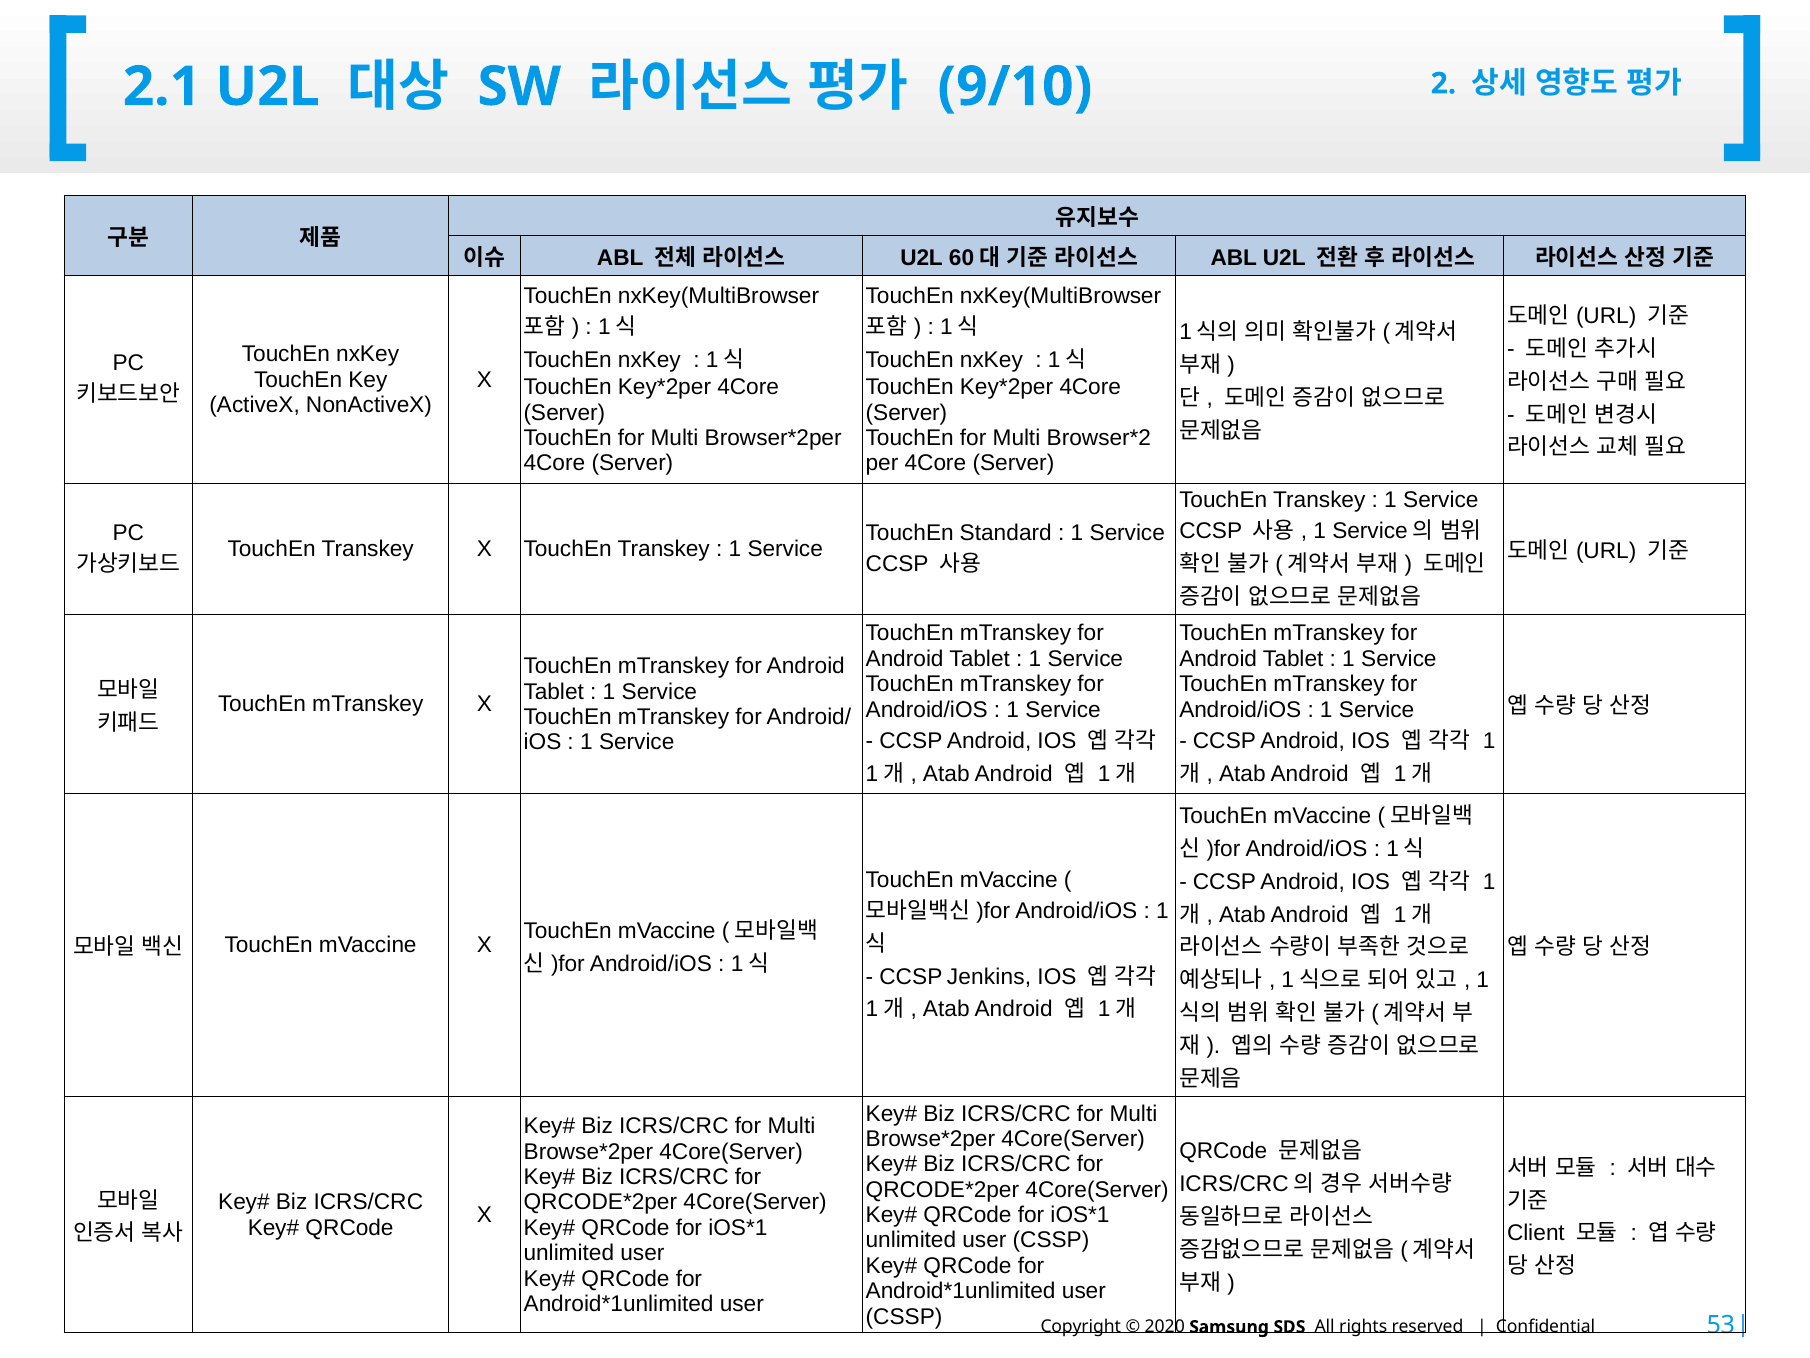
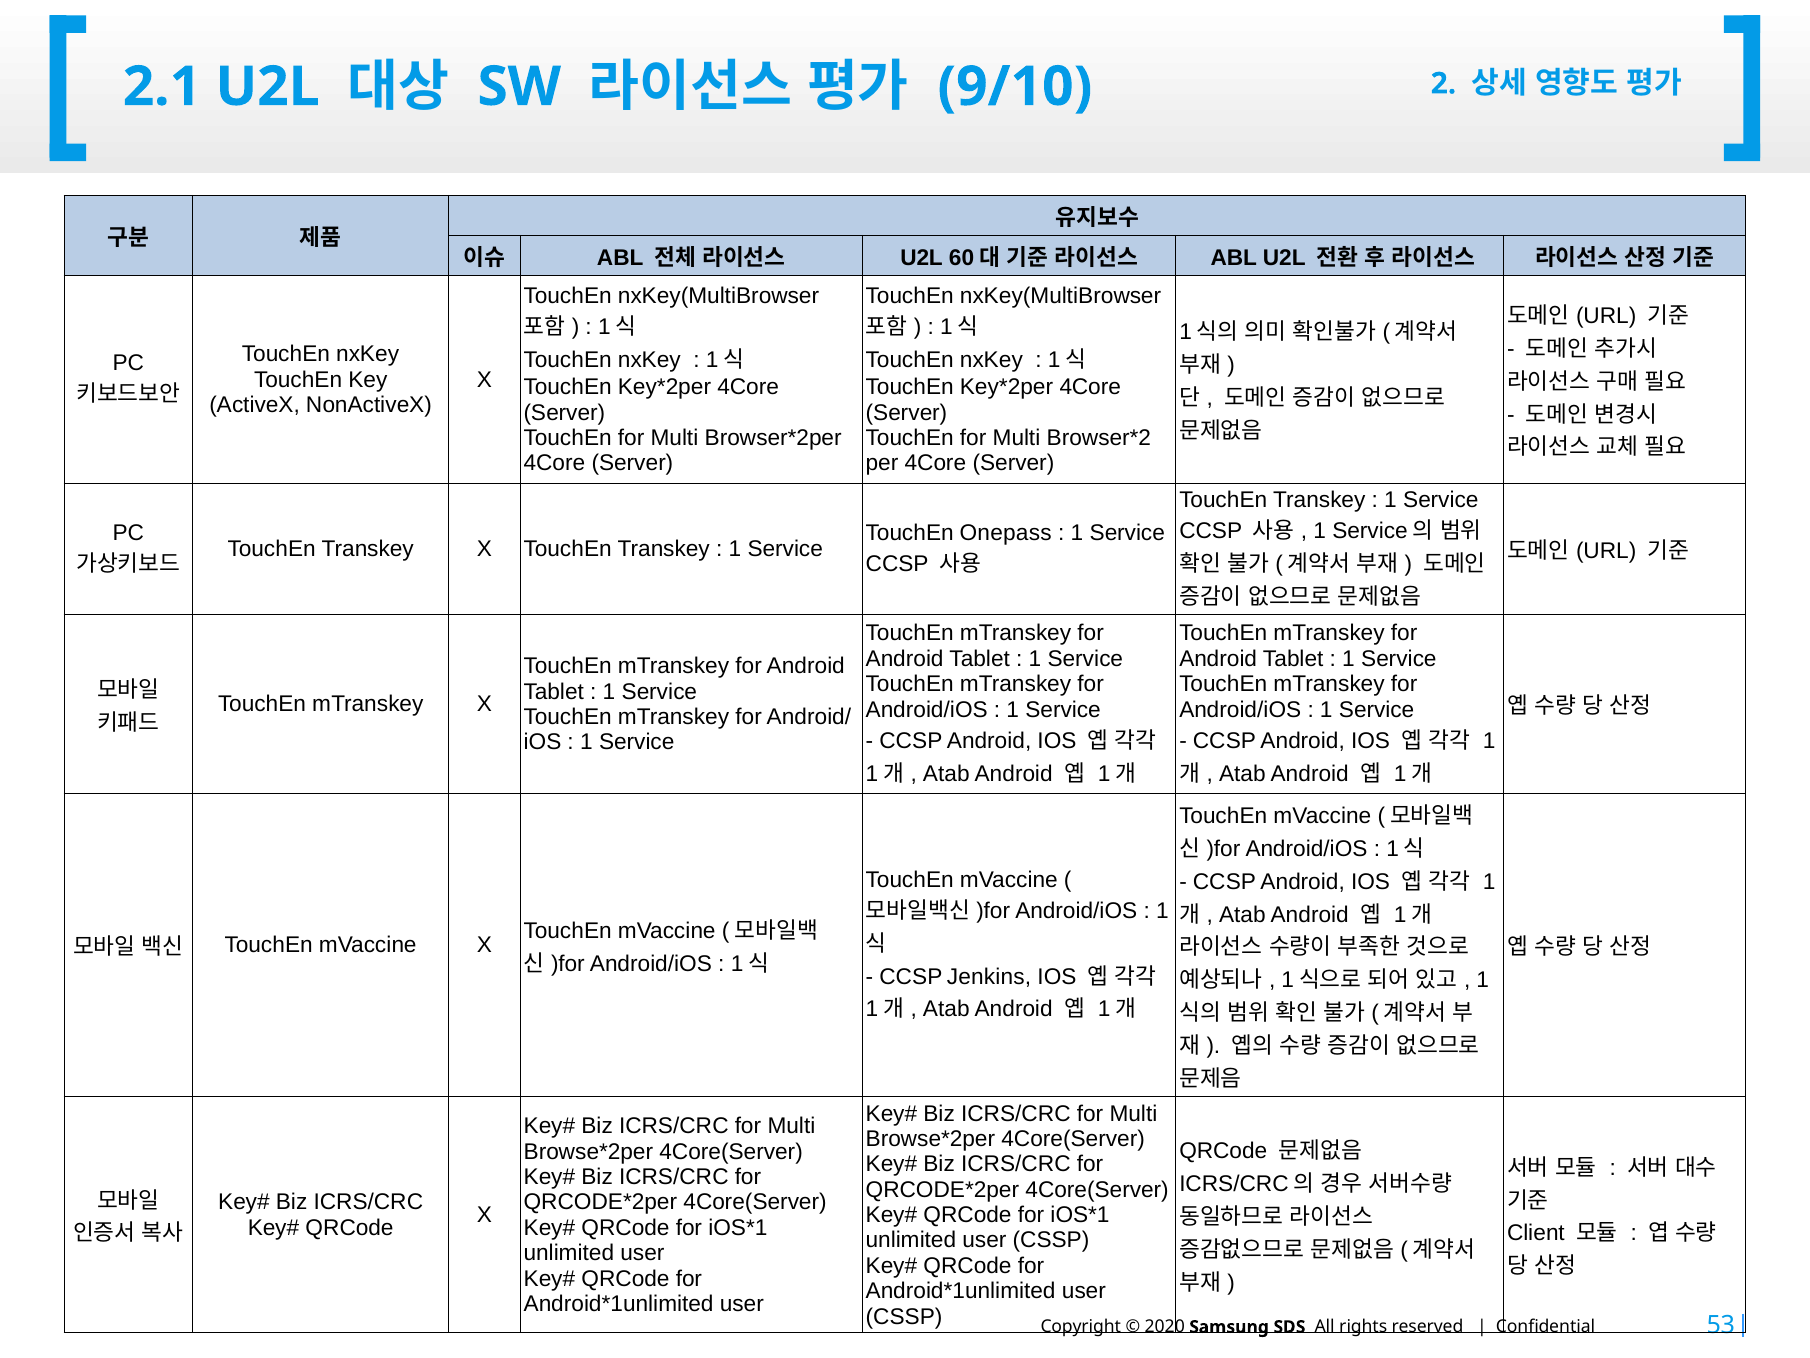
Standard: Standard -> Onepass
